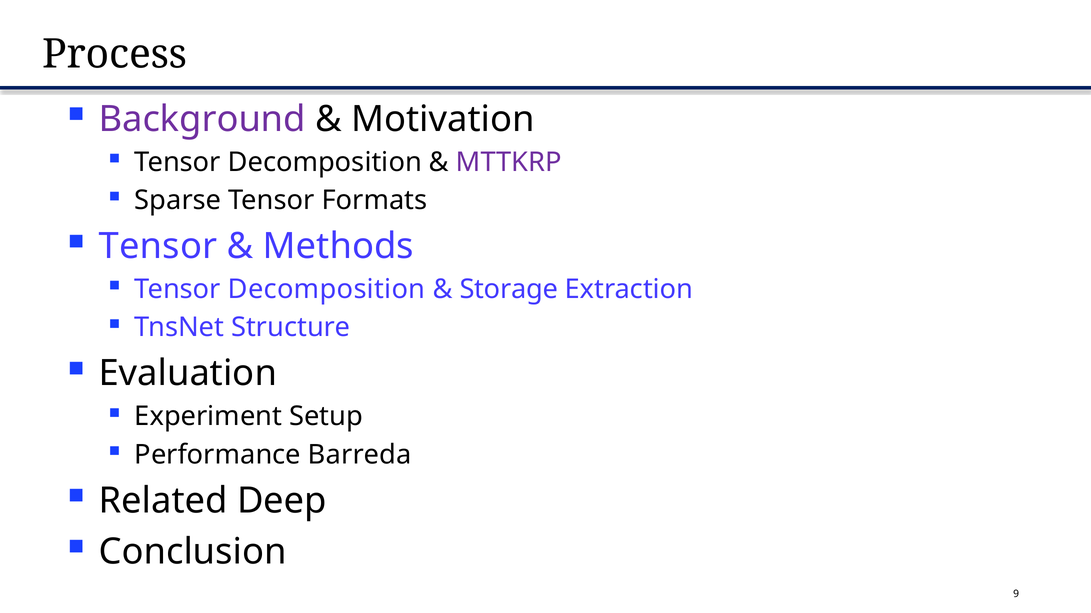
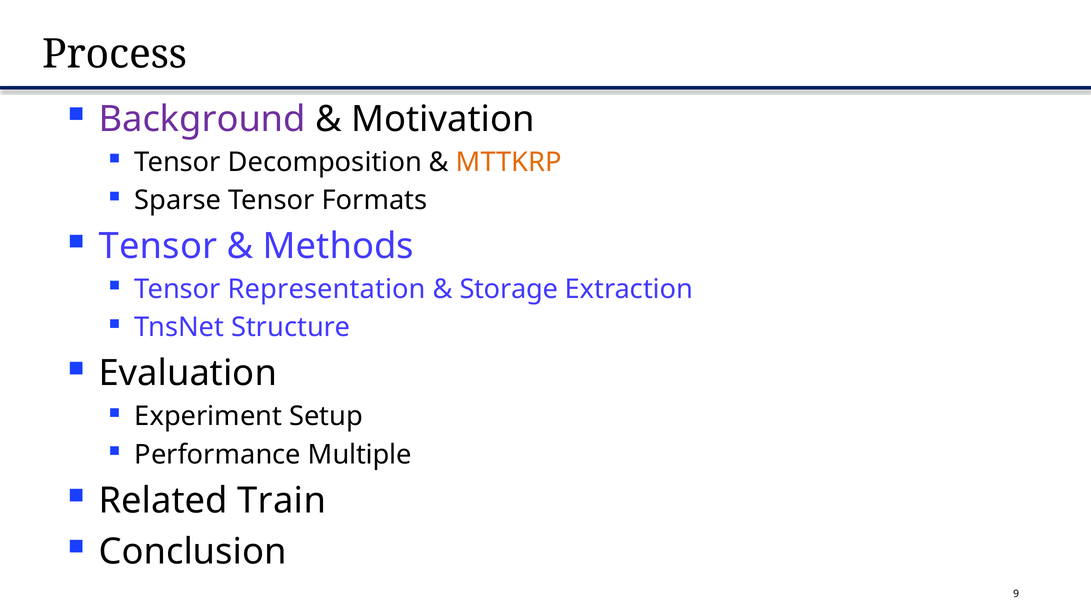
MTTKRP colour: purple -> orange
Decomposition at (327, 290): Decomposition -> Representation
Barreda: Barreda -> Multiple
Deep: Deep -> Train
